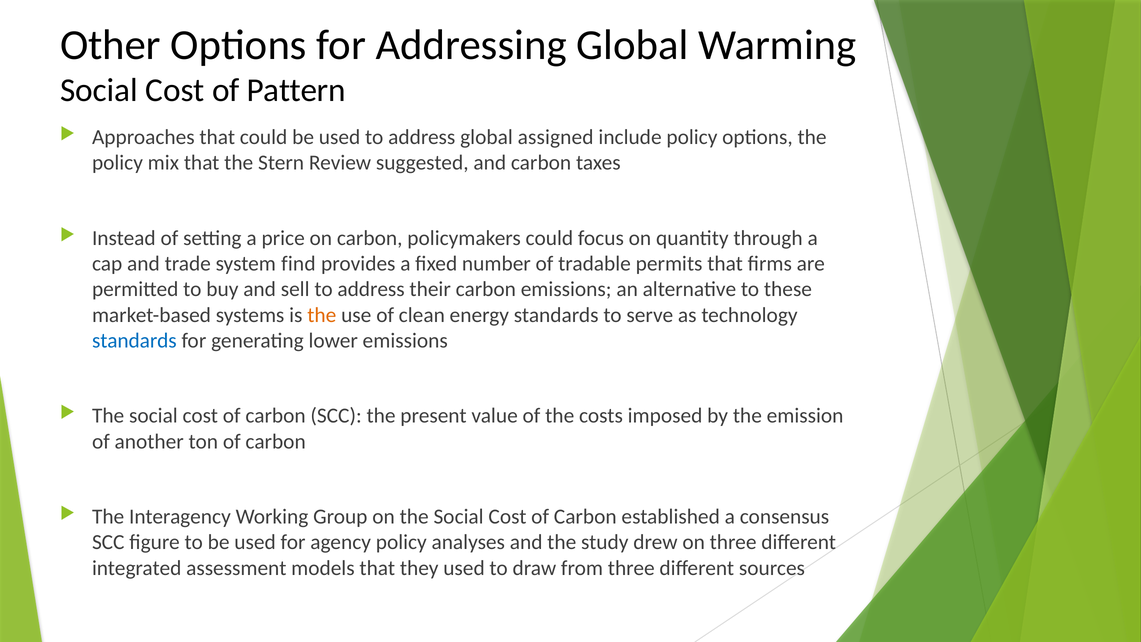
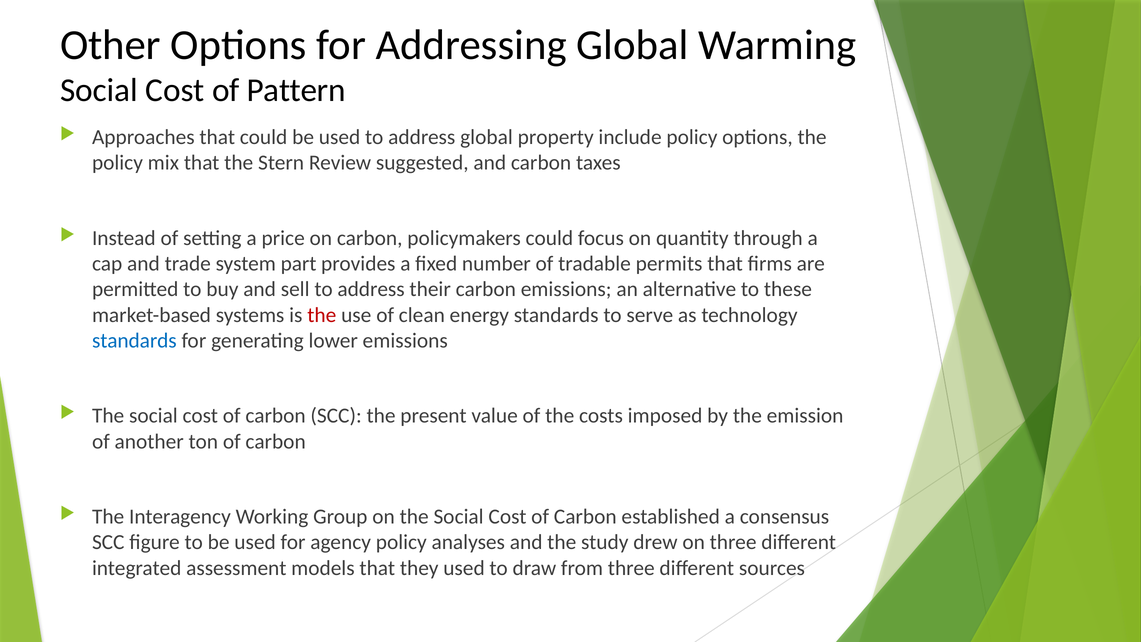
assigned: assigned -> property
find: find -> part
the at (322, 315) colour: orange -> red
